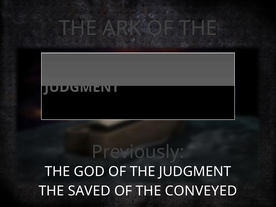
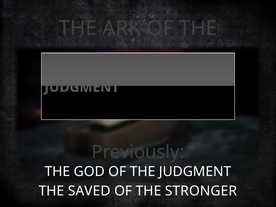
CONVEYED: CONVEYED -> STRONGER
